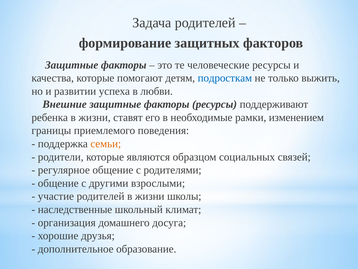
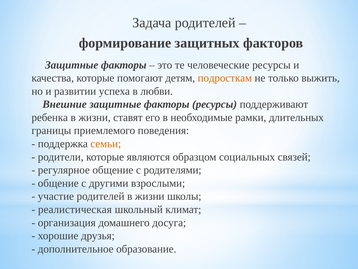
подросткам colour: blue -> orange
изменением: изменением -> длительных
наследственные: наследственные -> реалистическая
